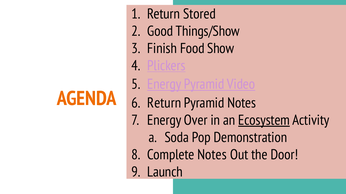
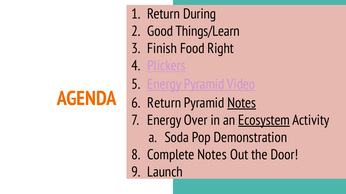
Stored: Stored -> During
Things/Show: Things/Show -> Things/Learn
Show: Show -> Right
Notes at (242, 103) underline: none -> present
